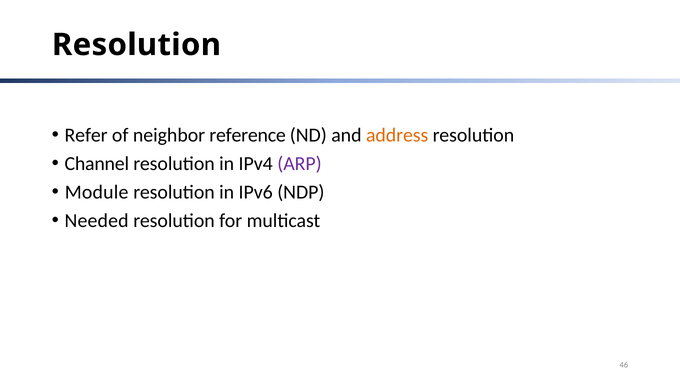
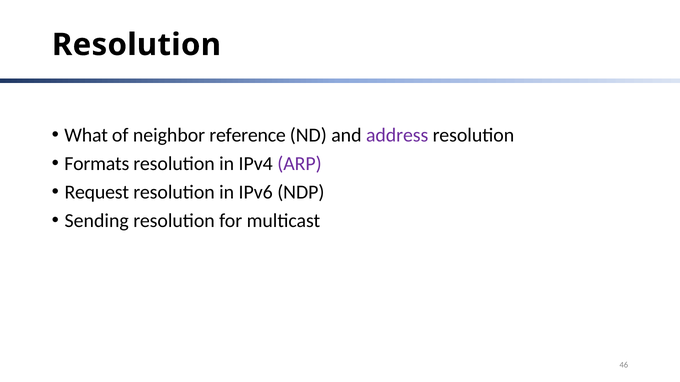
Refer: Refer -> What
address colour: orange -> purple
Channel: Channel -> Formats
Module: Module -> Request
Needed: Needed -> Sending
